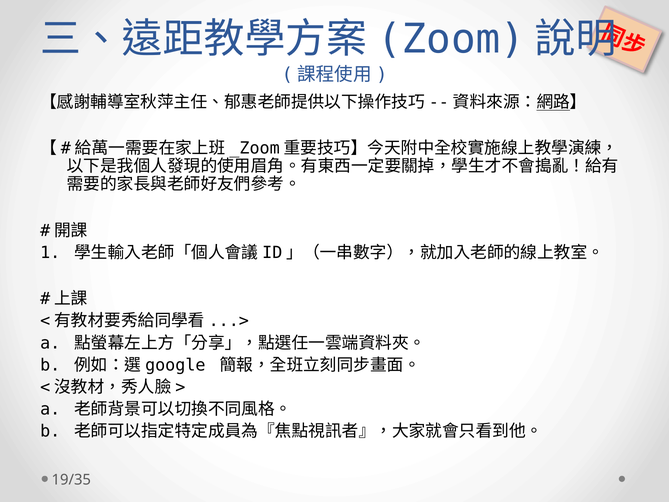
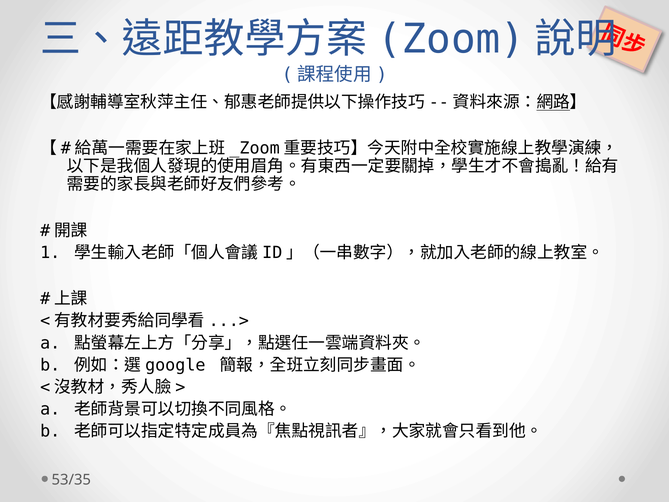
19/35: 19/35 -> 53/35
